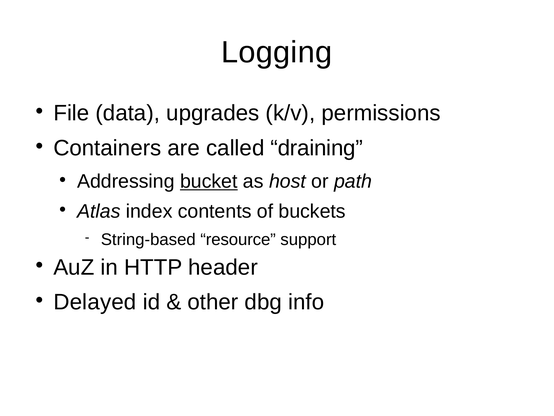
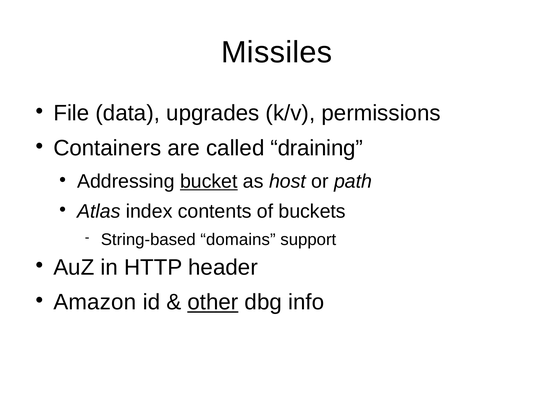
Logging: Logging -> Missiles
resource: resource -> domains
Delayed: Delayed -> Amazon
other underline: none -> present
